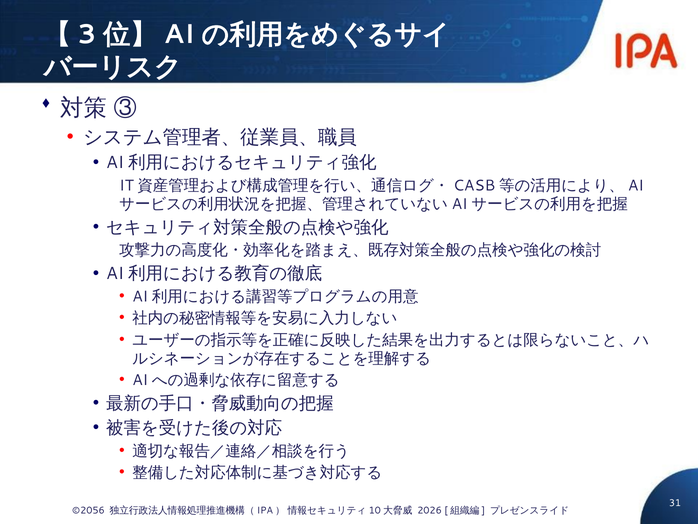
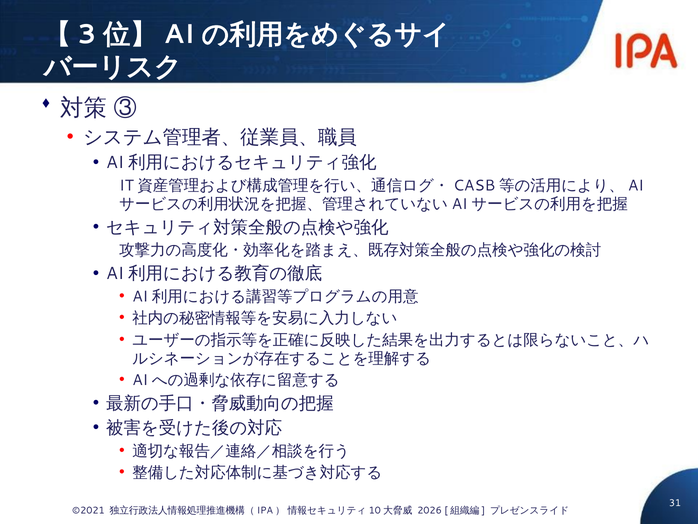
©2056: ©2056 -> ©2021
